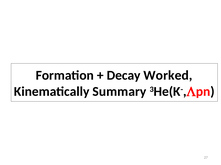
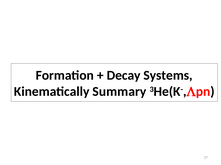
Worked: Worked -> Systems
